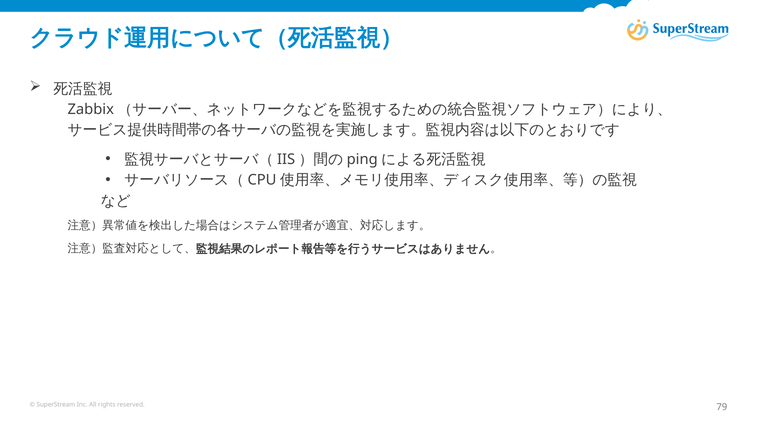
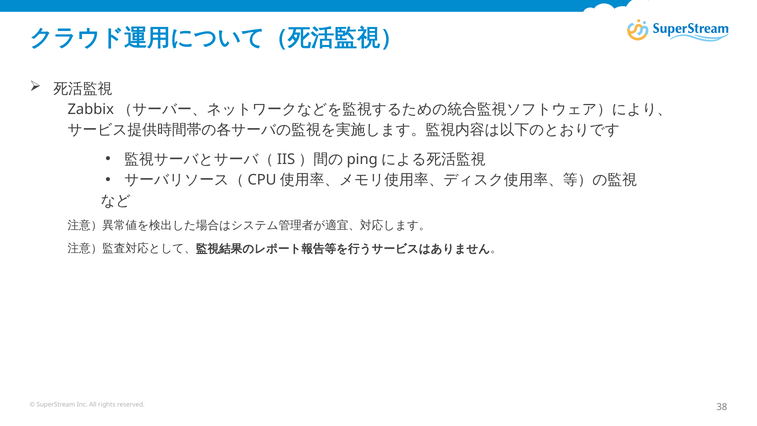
79: 79 -> 38
